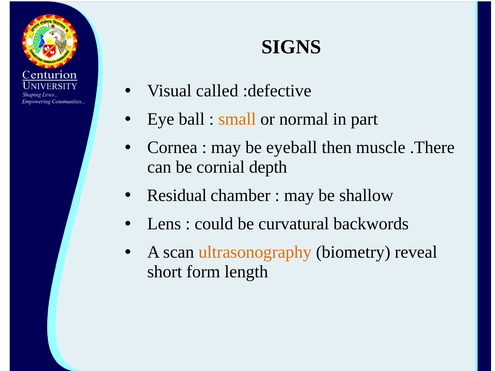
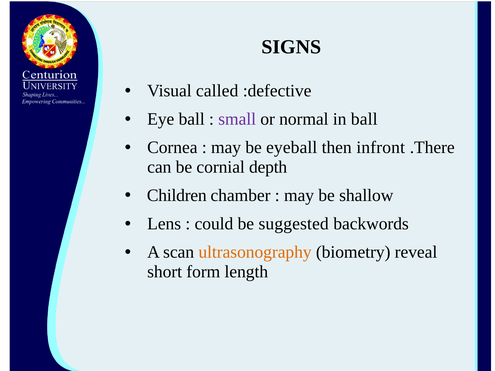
small colour: orange -> purple
in part: part -> ball
muscle: muscle -> infront
Residual: Residual -> Children
curvatural: curvatural -> suggested
